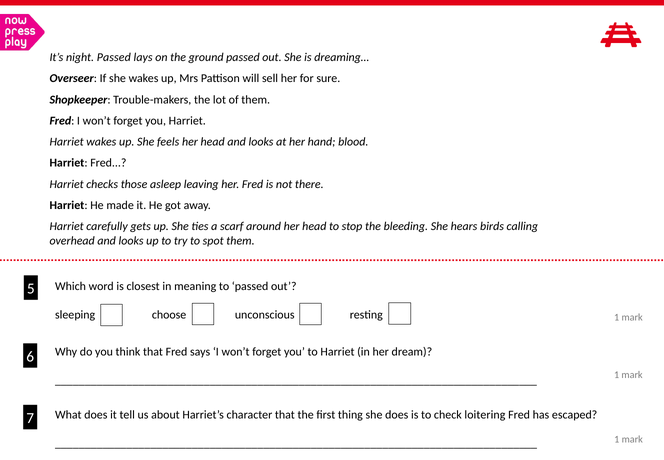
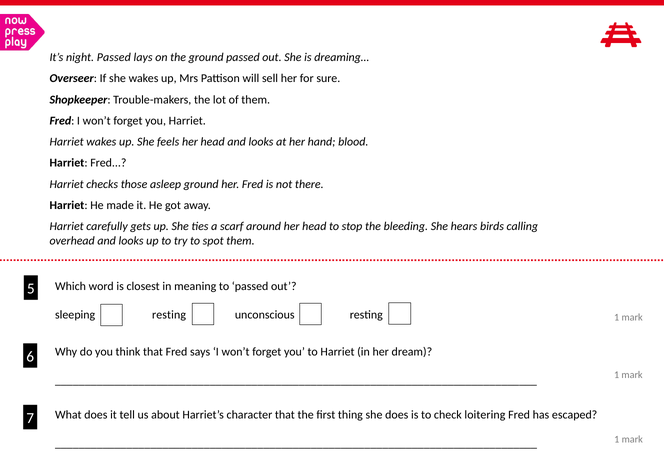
asleep leaving: leaving -> ground
sleeping choose: choose -> resting
